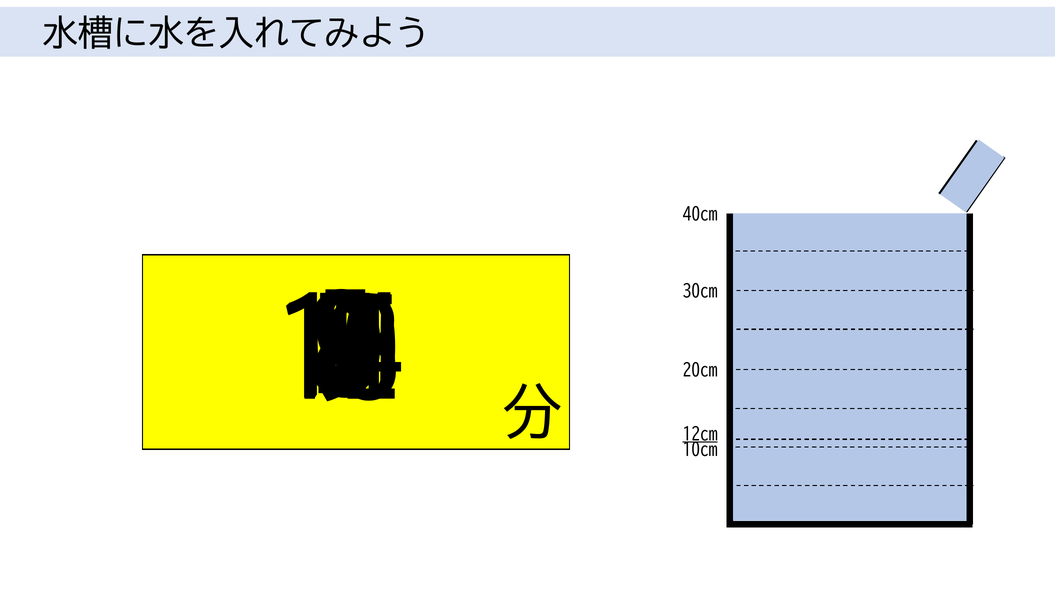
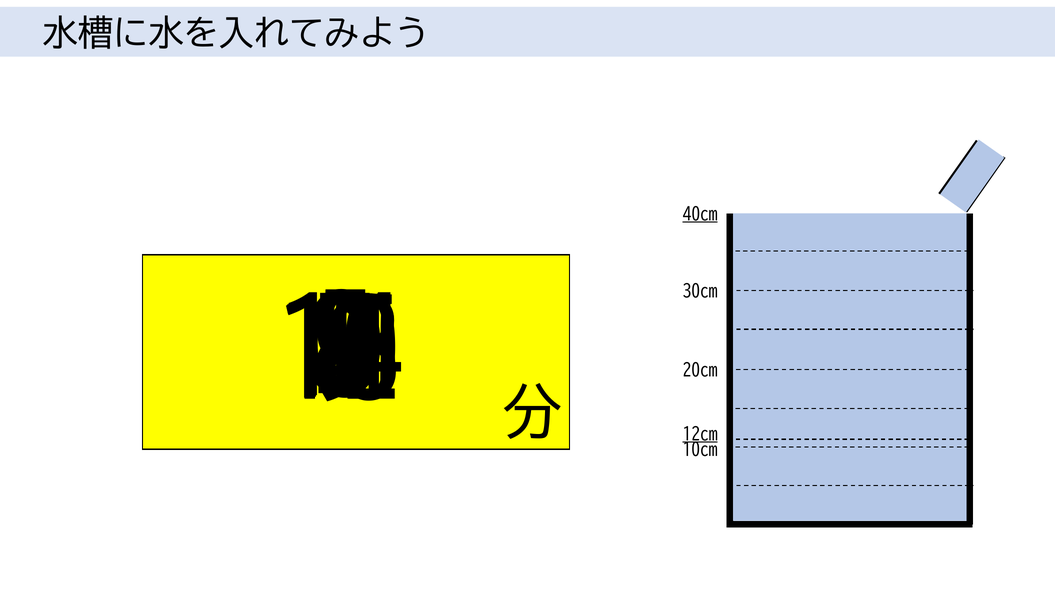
40cm underline: none -> present
